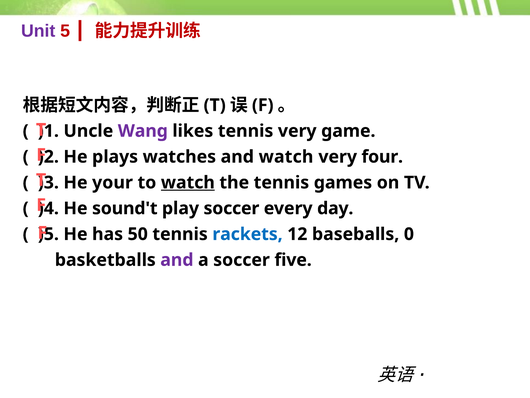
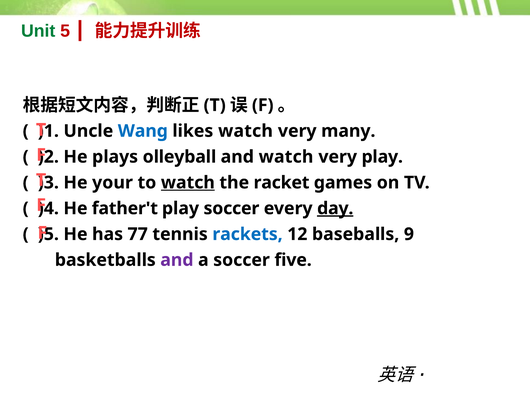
Unit colour: purple -> green
Wang colour: purple -> blue
likes tennis: tennis -> watch
game: game -> many
watches: watches -> olleyball
very four: four -> play
the tennis: tennis -> racket
sound't: sound't -> father't
day underline: none -> present
50: 50 -> 77
0: 0 -> 9
